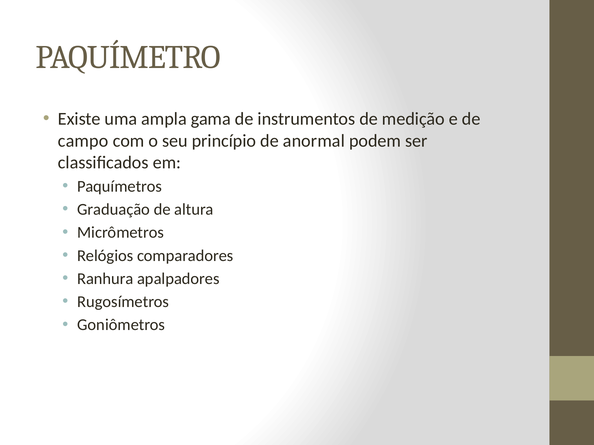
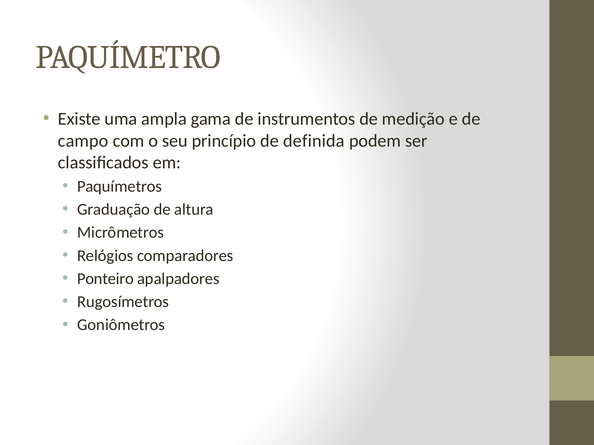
anormal: anormal -> definida
Ranhura: Ranhura -> Ponteiro
